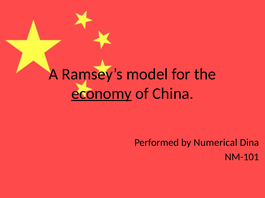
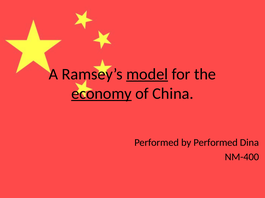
model underline: none -> present
by Numerical: Numerical -> Performed
NM-101: NM-101 -> NM-400
